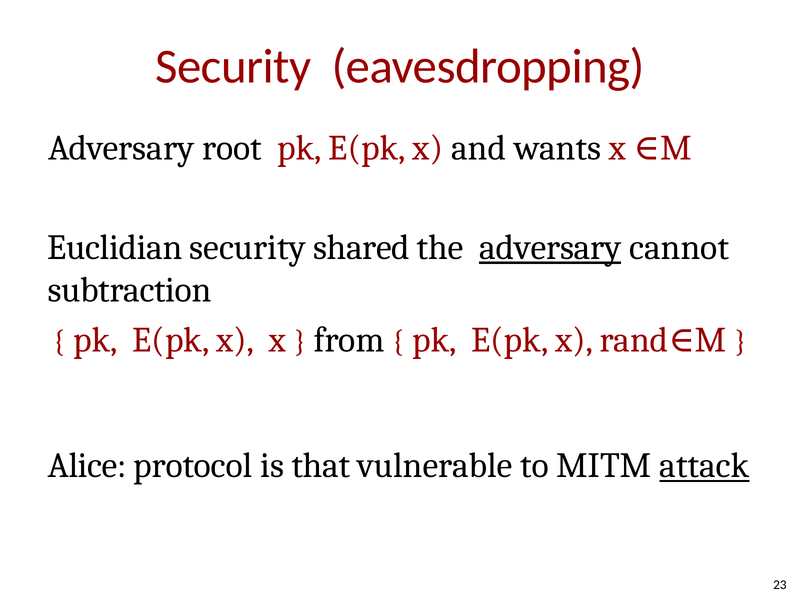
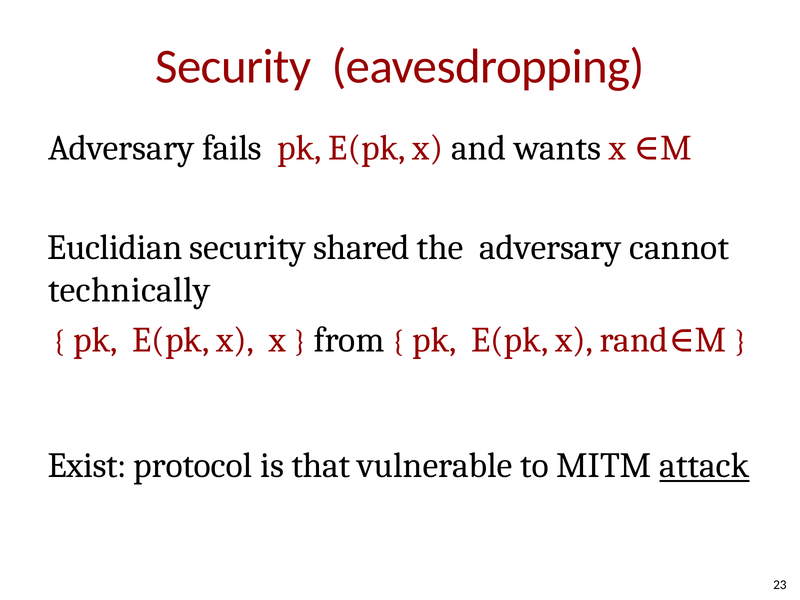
root: root -> fails
adversary at (550, 248) underline: present -> none
subtraction: subtraction -> technically
Alice: Alice -> Exist
